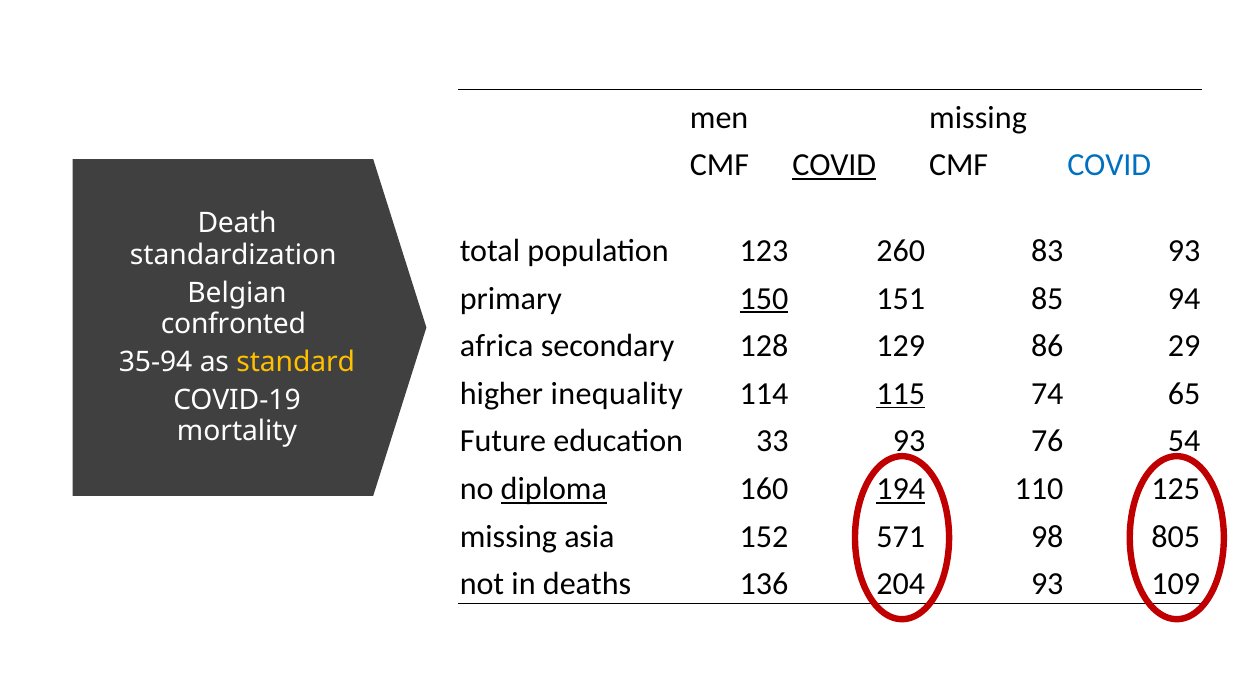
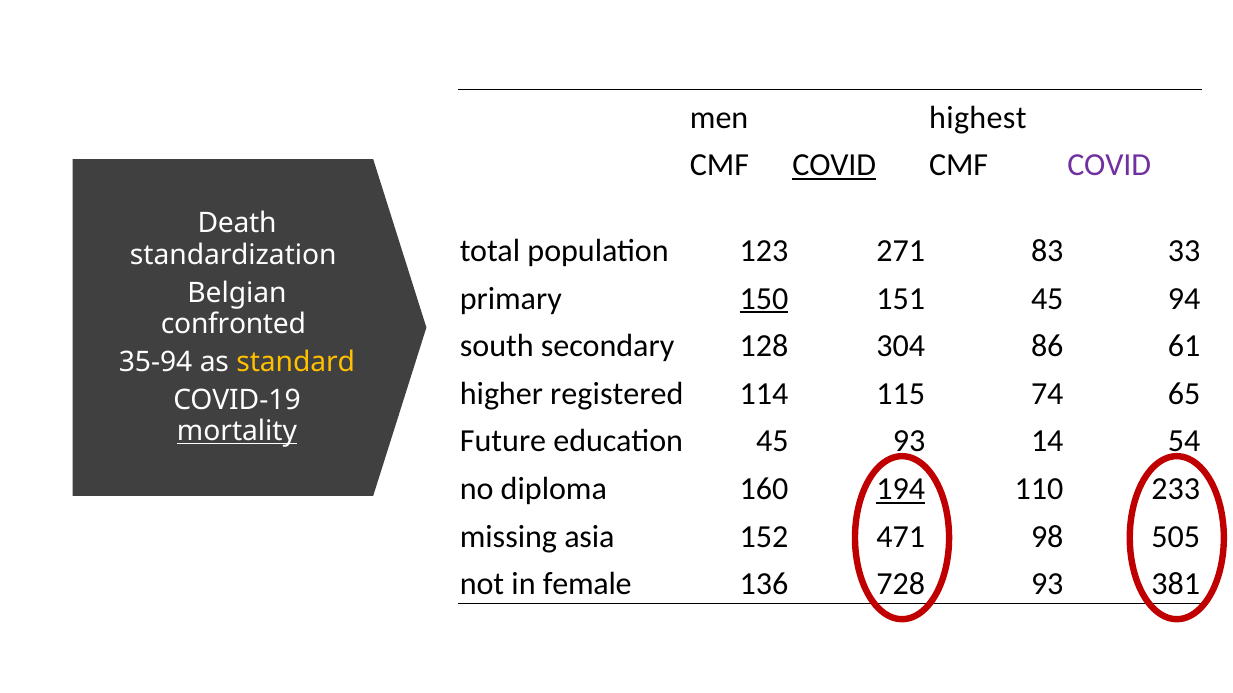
men missing: missing -> highest
COVID at (1109, 165) colour: blue -> purple
260: 260 -> 271
83 93: 93 -> 33
151 85: 85 -> 45
africa: africa -> south
129: 129 -> 304
29: 29 -> 61
inequality: inequality -> registered
115 underline: present -> none
mortality underline: none -> present
education 33: 33 -> 45
76: 76 -> 14
diploma underline: present -> none
125: 125 -> 233
571: 571 -> 471
805: 805 -> 505
deaths: deaths -> female
204: 204 -> 728
109: 109 -> 381
